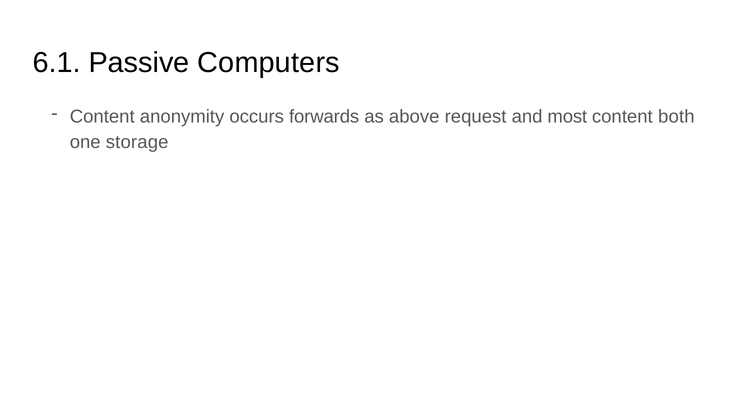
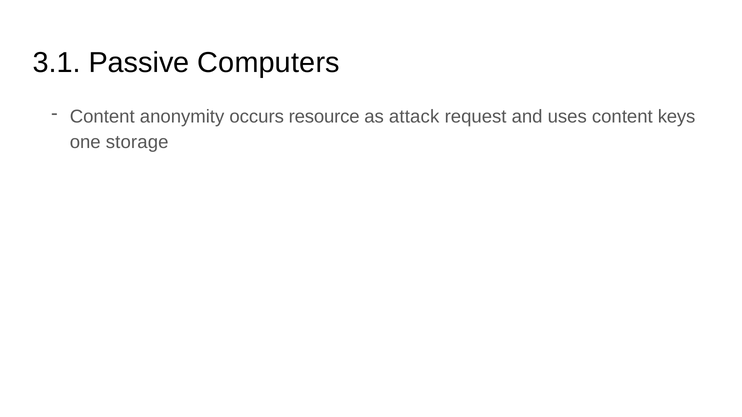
6.1: 6.1 -> 3.1
forwards: forwards -> resource
above: above -> attack
most: most -> uses
both: both -> keys
